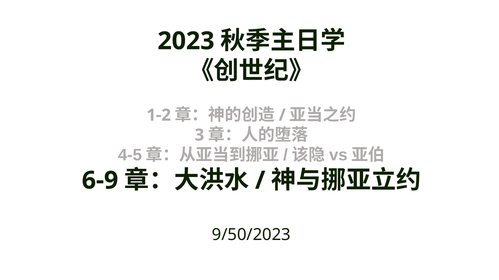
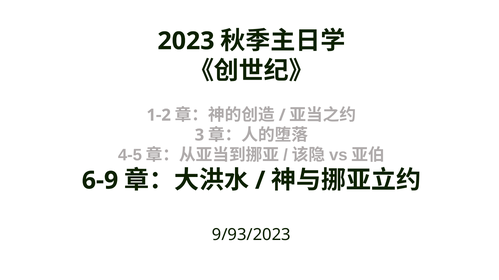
9/50/2023: 9/50/2023 -> 9/93/2023
